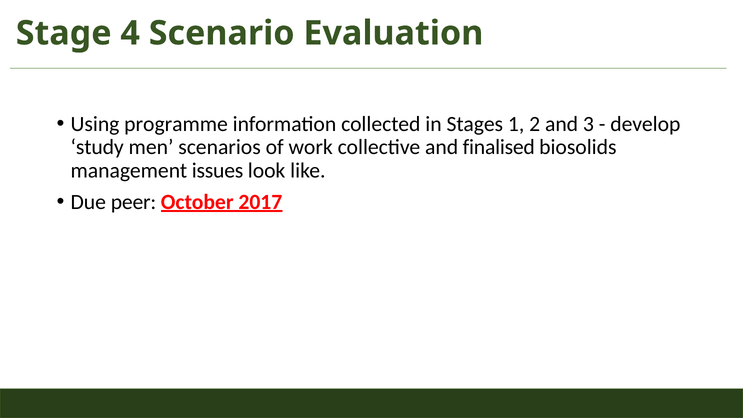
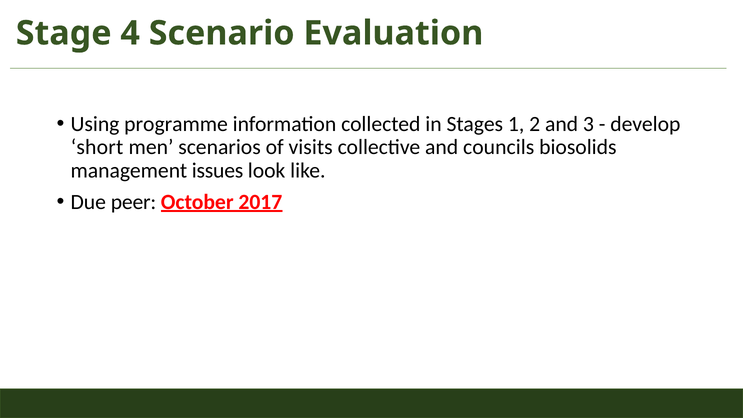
study: study -> short
work: work -> visits
finalised: finalised -> councils
